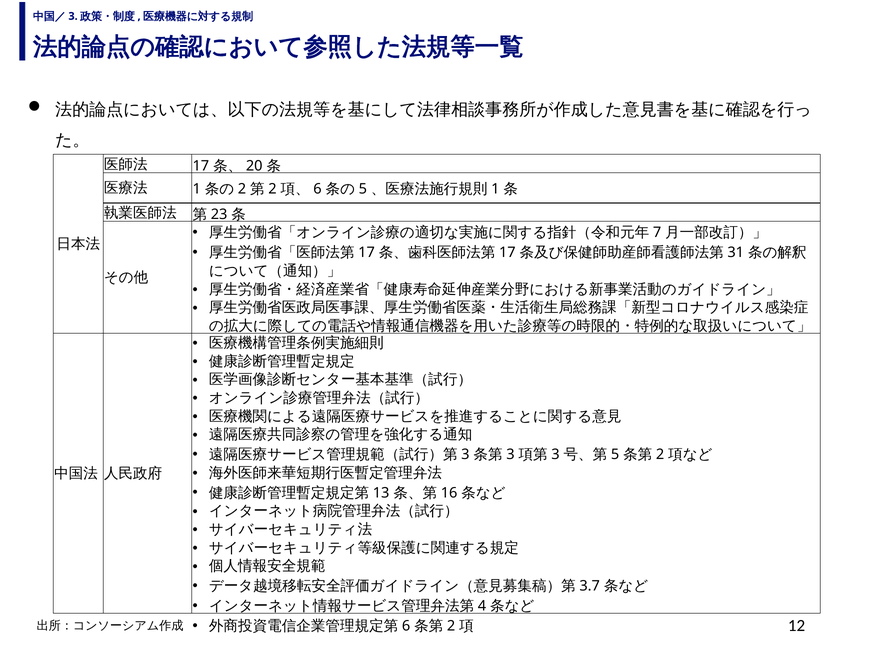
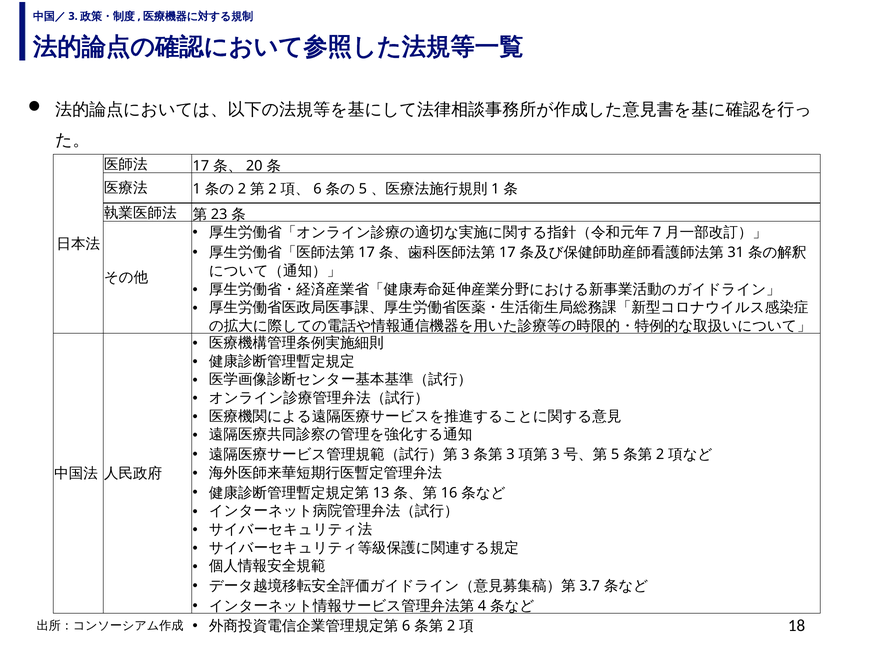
12: 12 -> 18
